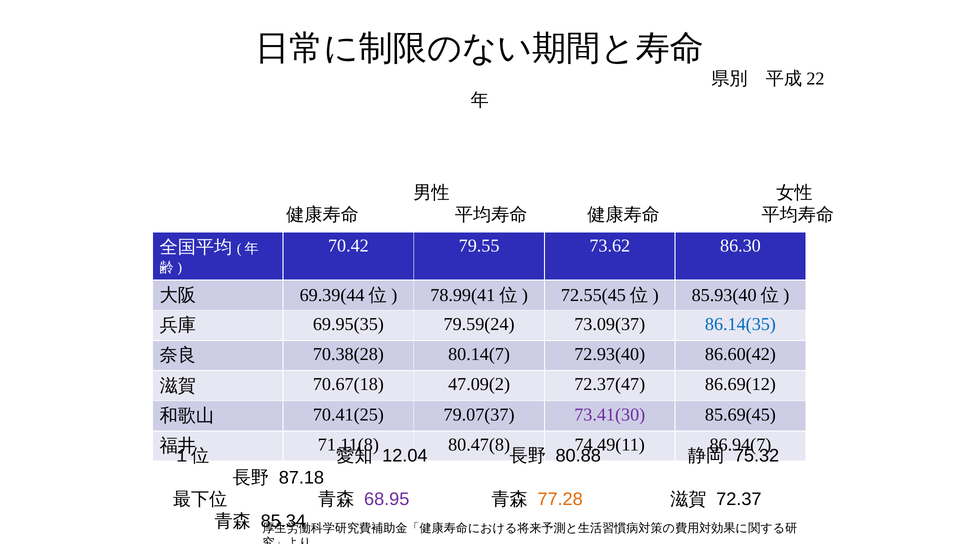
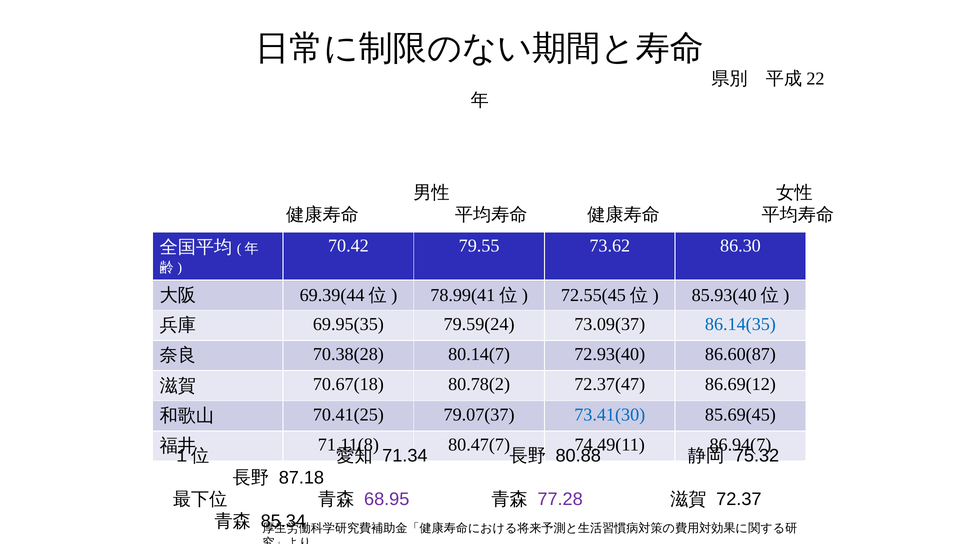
86.60(42: 86.60(42 -> 86.60(87
47.09(2: 47.09(2 -> 80.78(2
73.41(30 colour: purple -> blue
80.47(8: 80.47(8 -> 80.47(7
12.04: 12.04 -> 71.34
77.28 colour: orange -> purple
